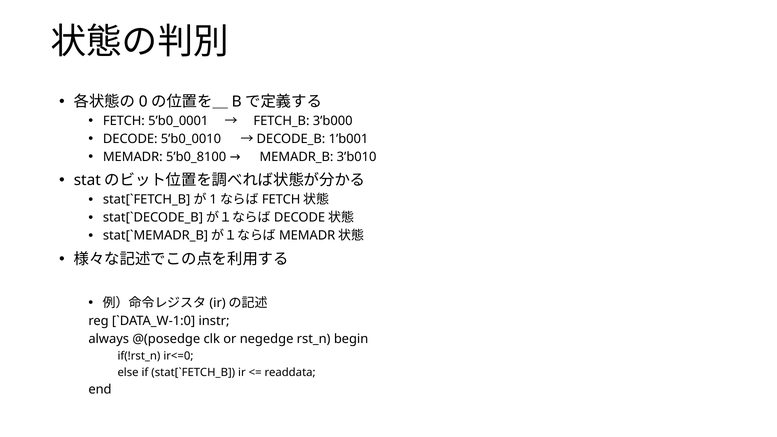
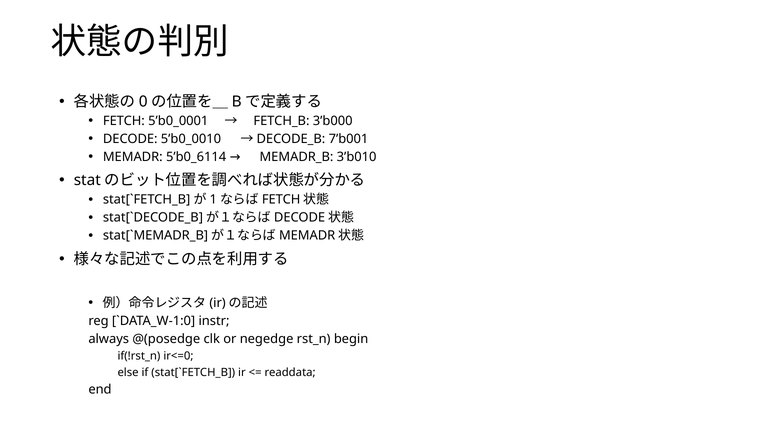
1’b001: 1’b001 -> 7’b001
5’b0_8100: 5’b0_8100 -> 5’b0_6114
